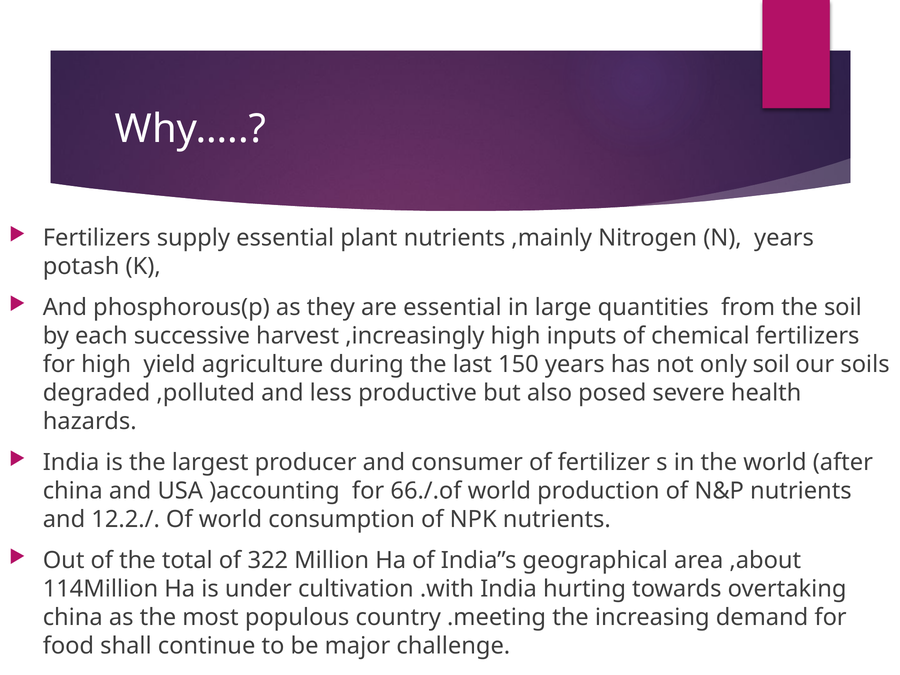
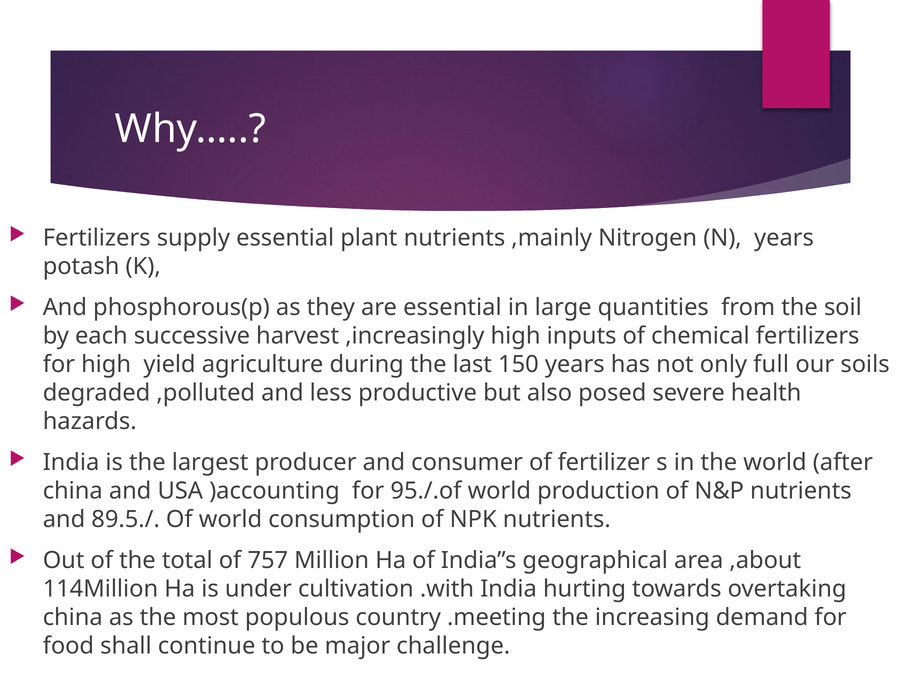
only soil: soil -> full
66./.of: 66./.of -> 95./.of
12.2./: 12.2./ -> 89.5./
322: 322 -> 757
